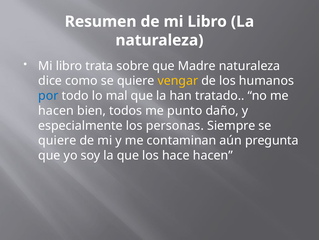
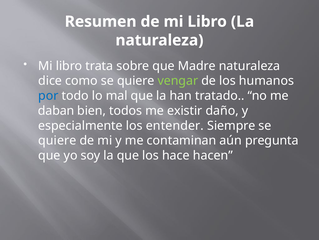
vengar colour: yellow -> light green
hacen at (56, 110): hacen -> daban
punto: punto -> existir
personas: personas -> entender
